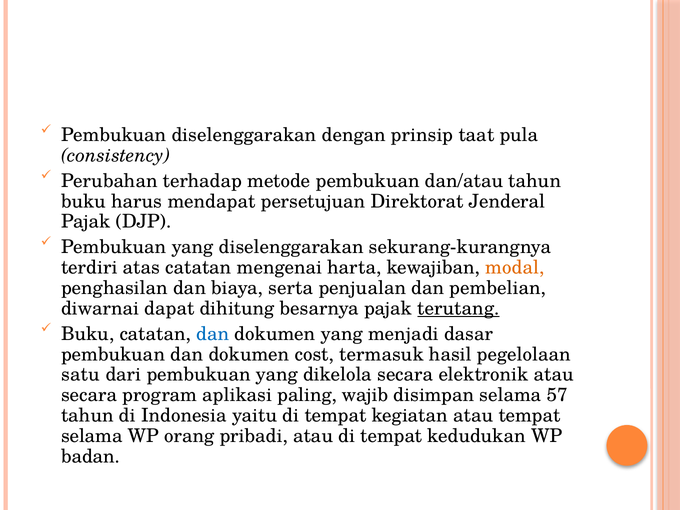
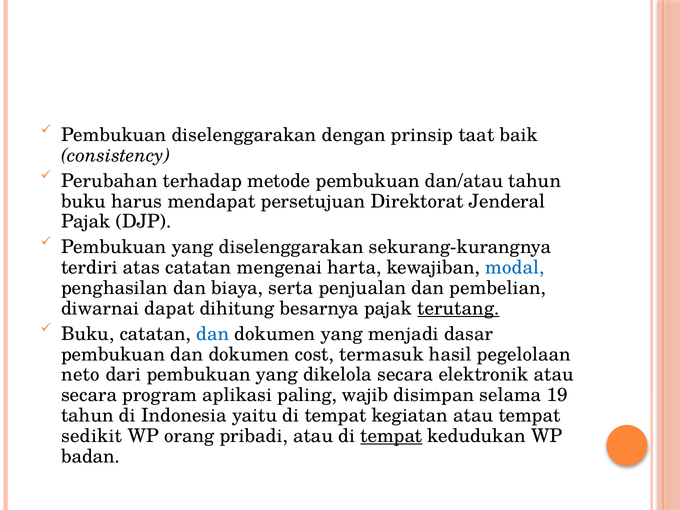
pula: pula -> baik
modal colour: orange -> blue
satu: satu -> neto
57: 57 -> 19
selama at (92, 436): selama -> sedikit
tempat at (391, 436) underline: none -> present
